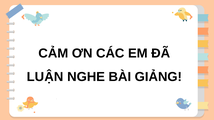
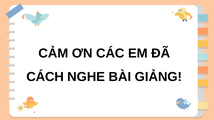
LUẬN: LUẬN -> CÁCH
